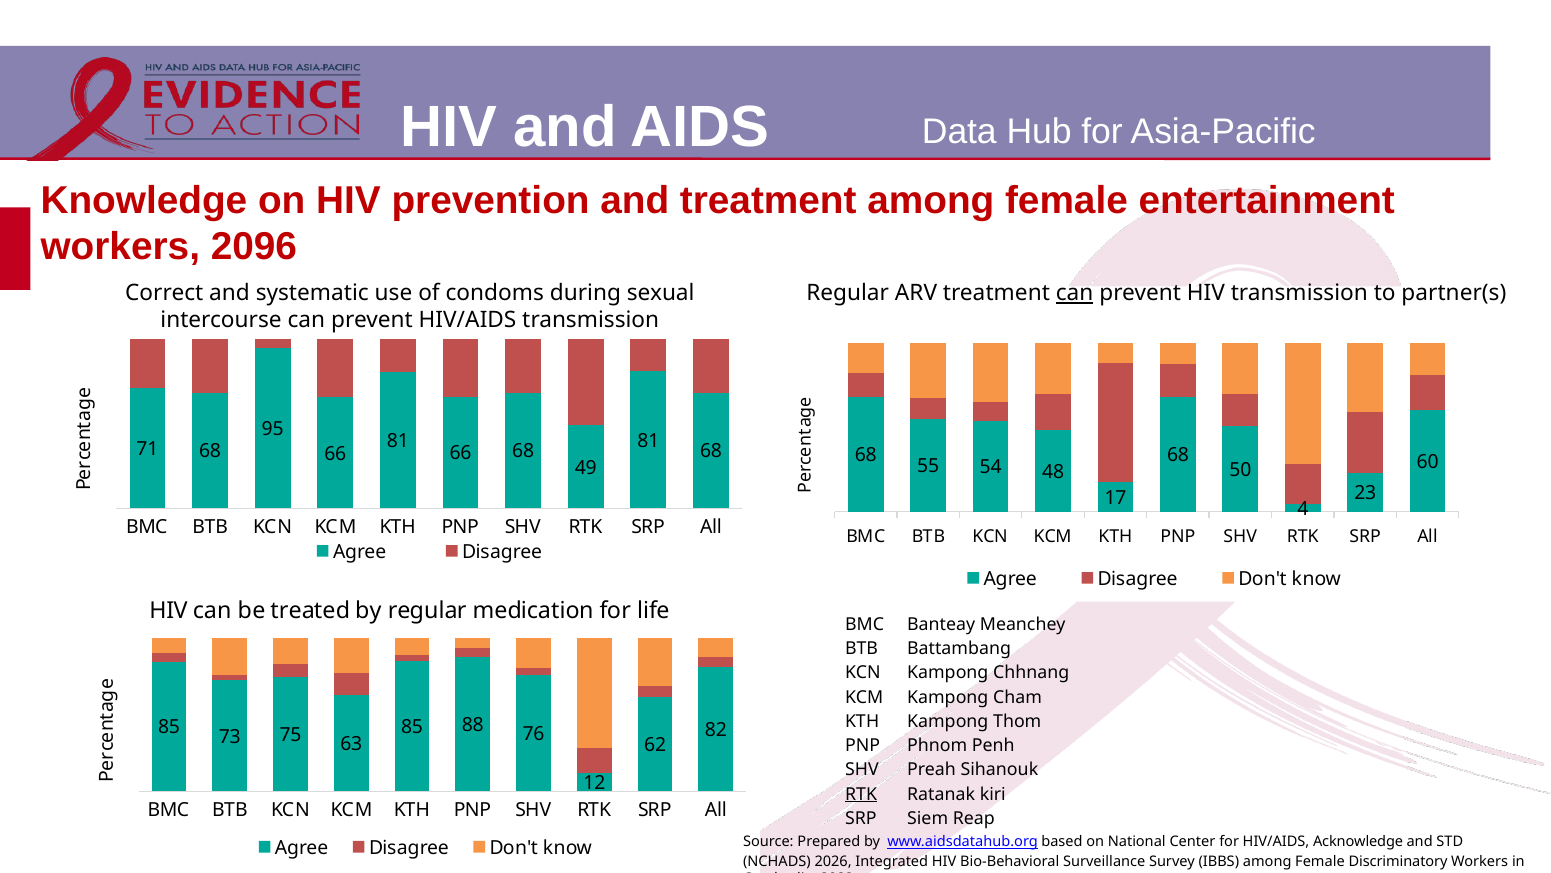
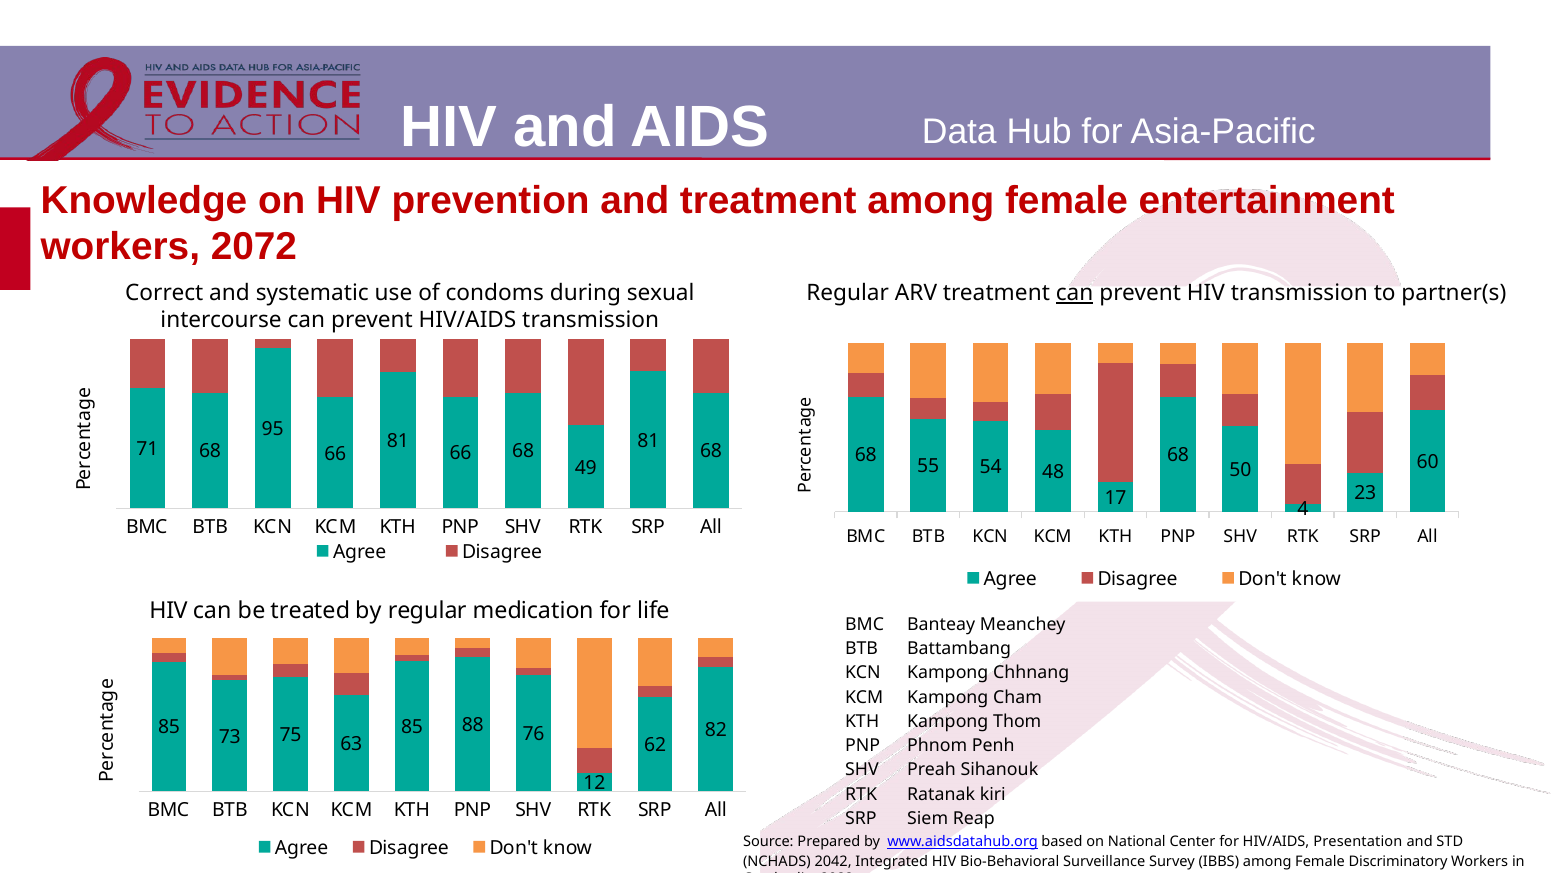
2096: 2096 -> 2072
RTK at (861, 794) underline: present -> none
Acknowledge: Acknowledge -> Presentation
2026: 2026 -> 2042
